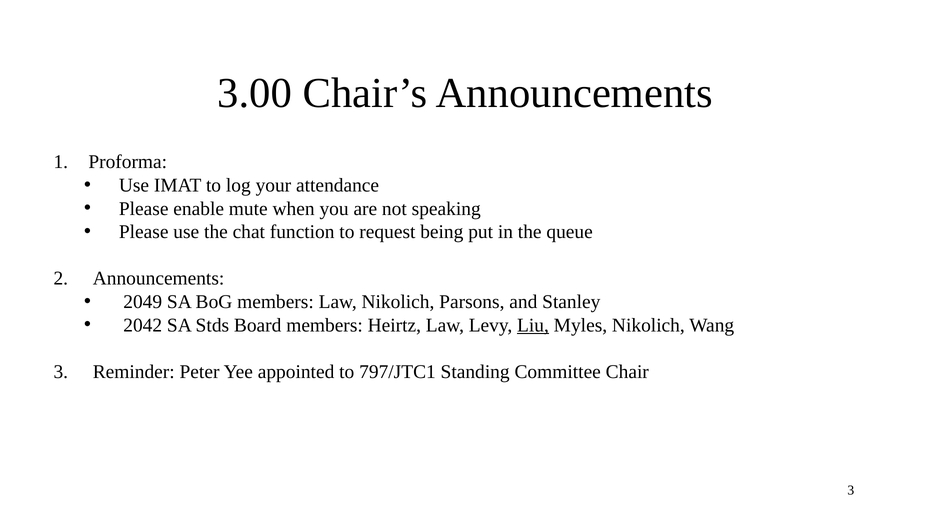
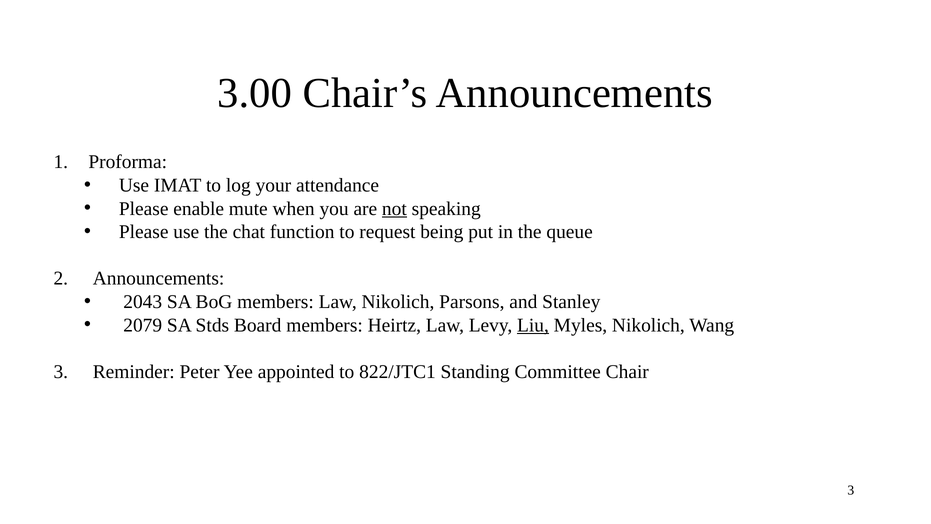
not underline: none -> present
2049: 2049 -> 2043
2042: 2042 -> 2079
797/JTC1: 797/JTC1 -> 822/JTC1
